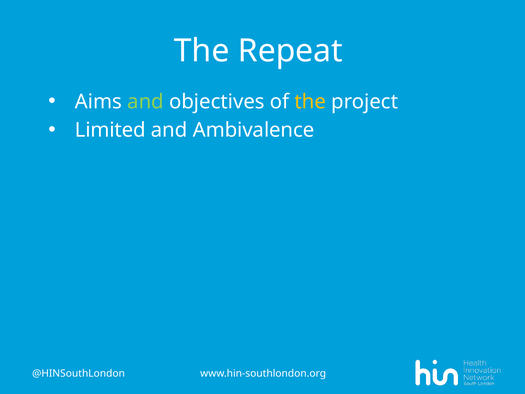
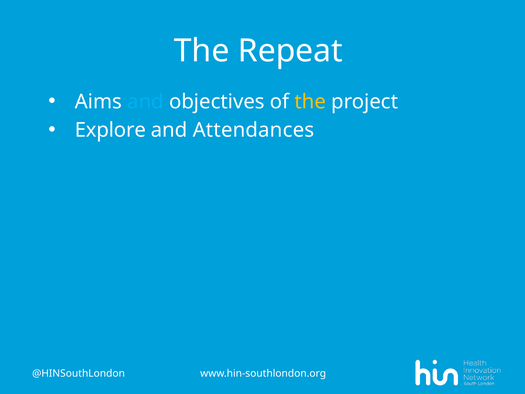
and at (146, 102) colour: light green -> light blue
Limited: Limited -> Explore
Ambivalence: Ambivalence -> Attendances
